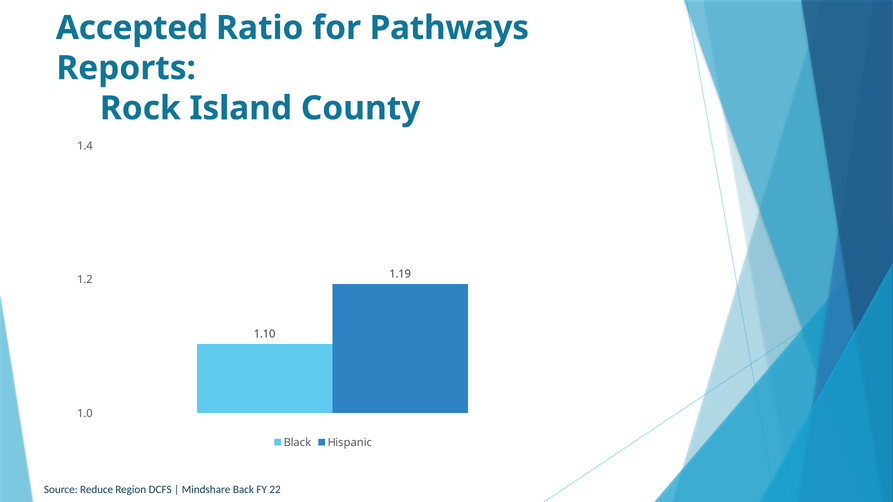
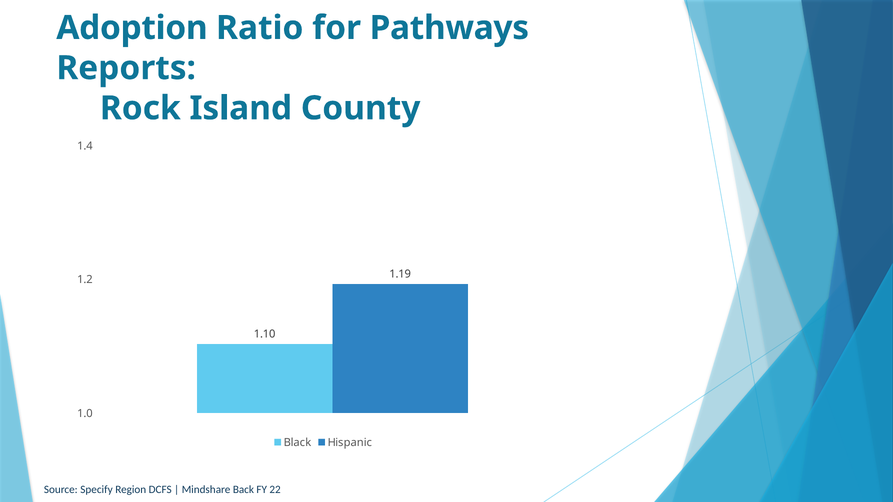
Accepted: Accepted -> Adoption
Reduce: Reduce -> Specify
